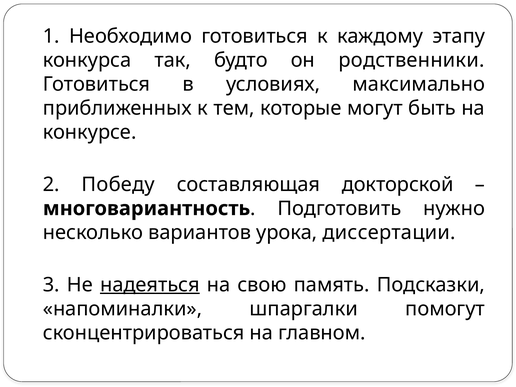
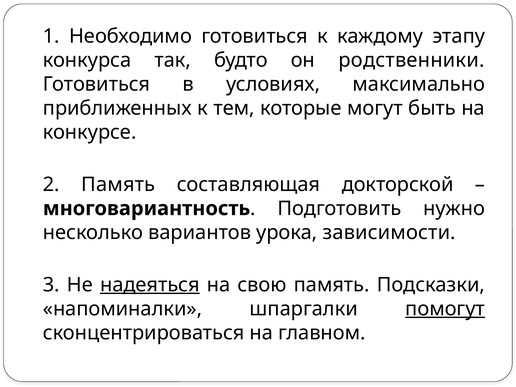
2 Победу: Победу -> Память
диссертации: диссертации -> зависимости
помогут underline: none -> present
